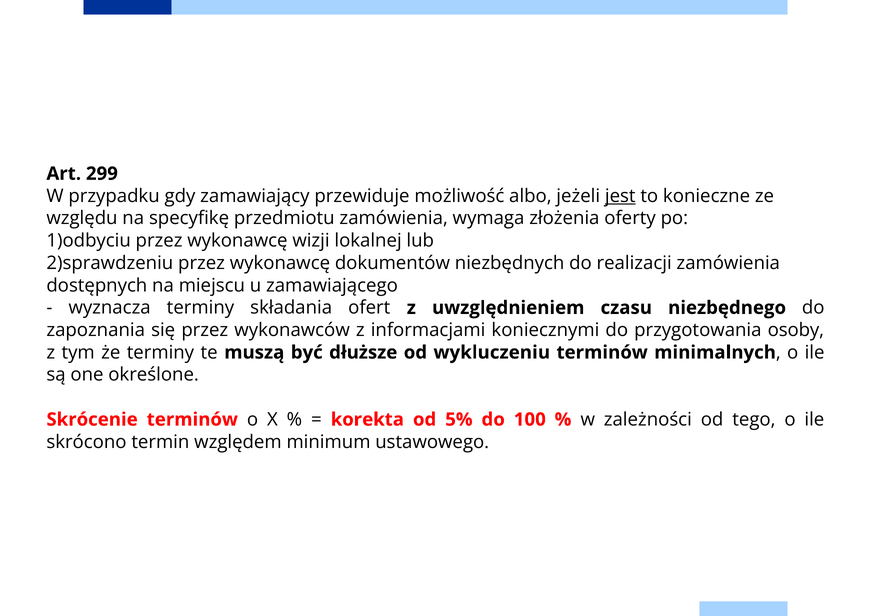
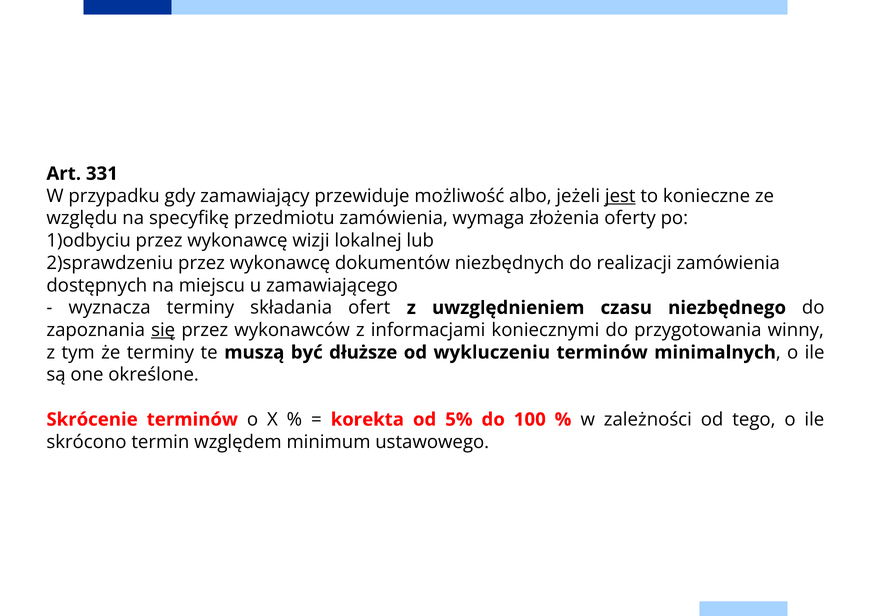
299: 299 -> 331
się underline: none -> present
osoby: osoby -> winny
